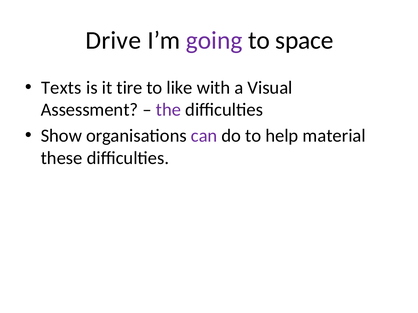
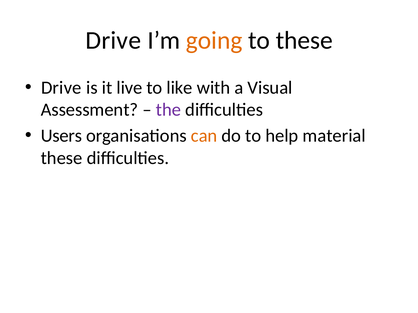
going colour: purple -> orange
to space: space -> these
Texts at (61, 88): Texts -> Drive
tire: tire -> live
Show: Show -> Users
can colour: purple -> orange
